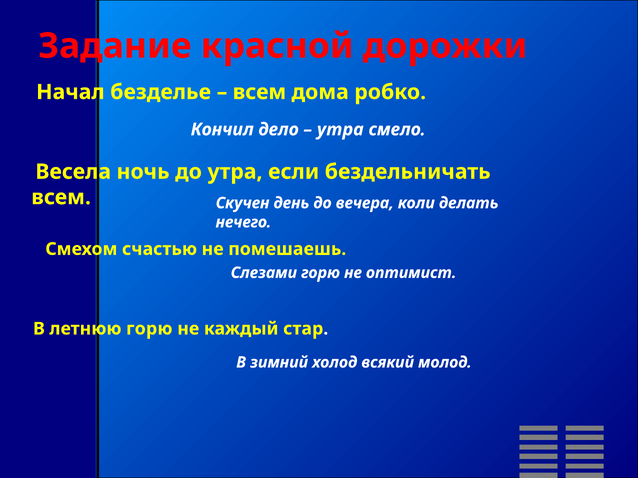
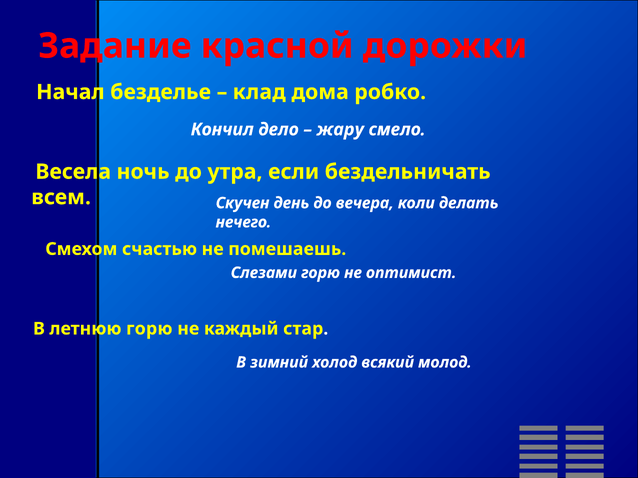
всем at (259, 92): всем -> клад
утра at (340, 130): утра -> жару
